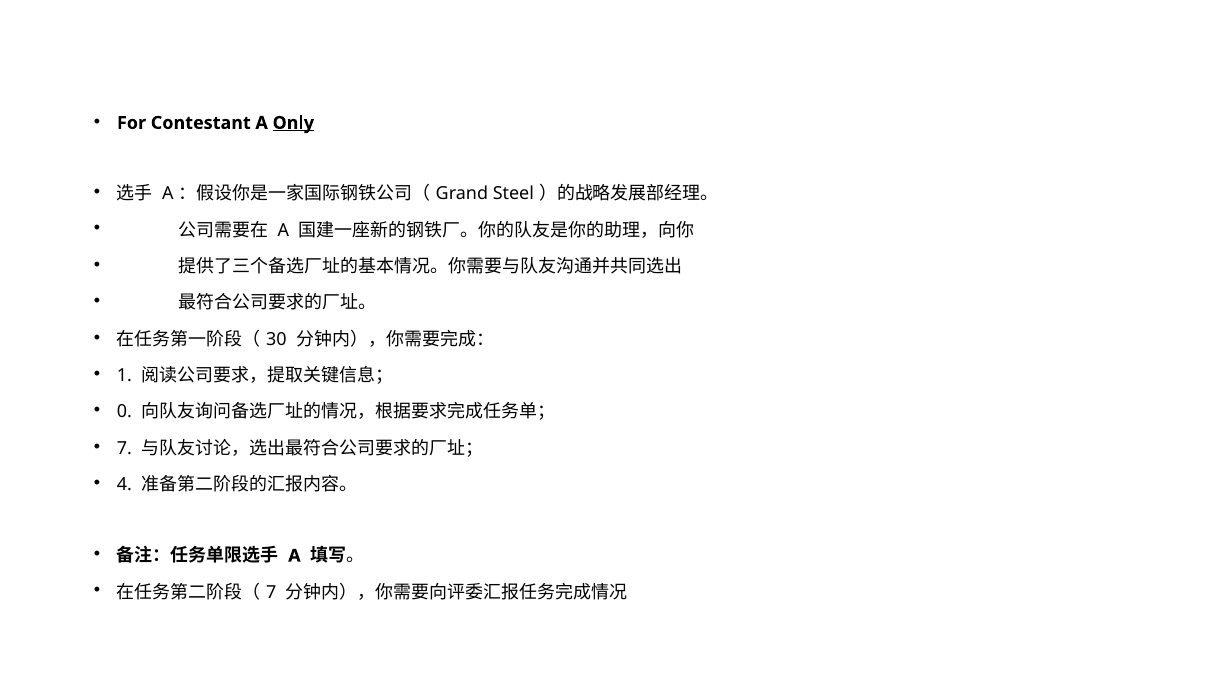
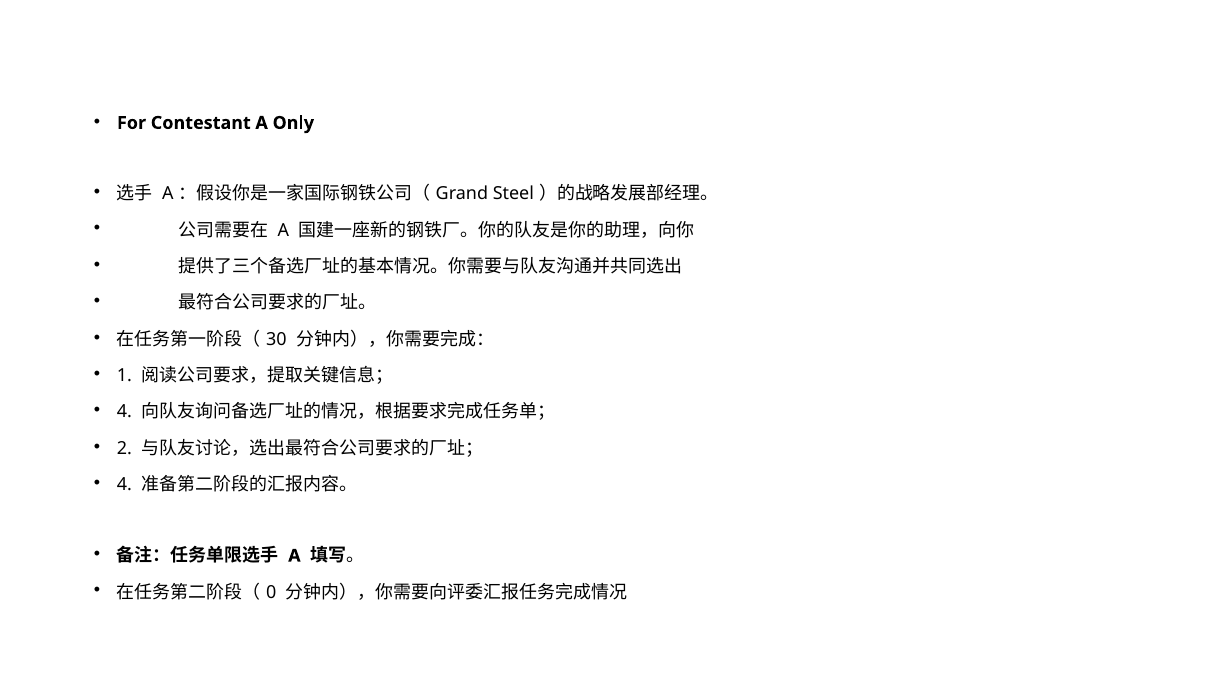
Only underline: present -> none
0 at (124, 412): 0 -> 4
7 at (124, 449): 7 -> 2
7 at (271, 593): 7 -> 0
